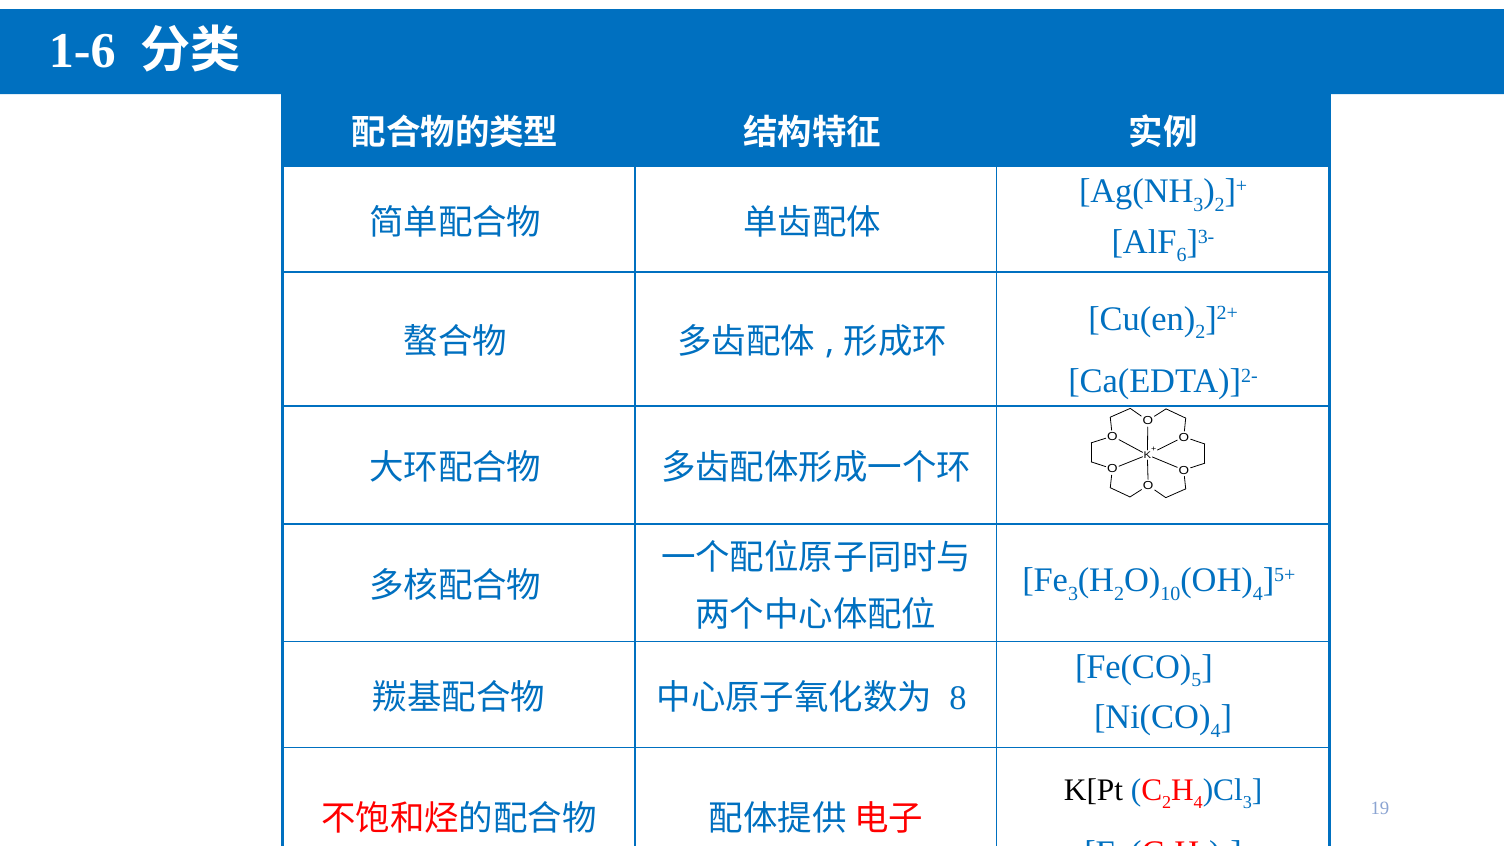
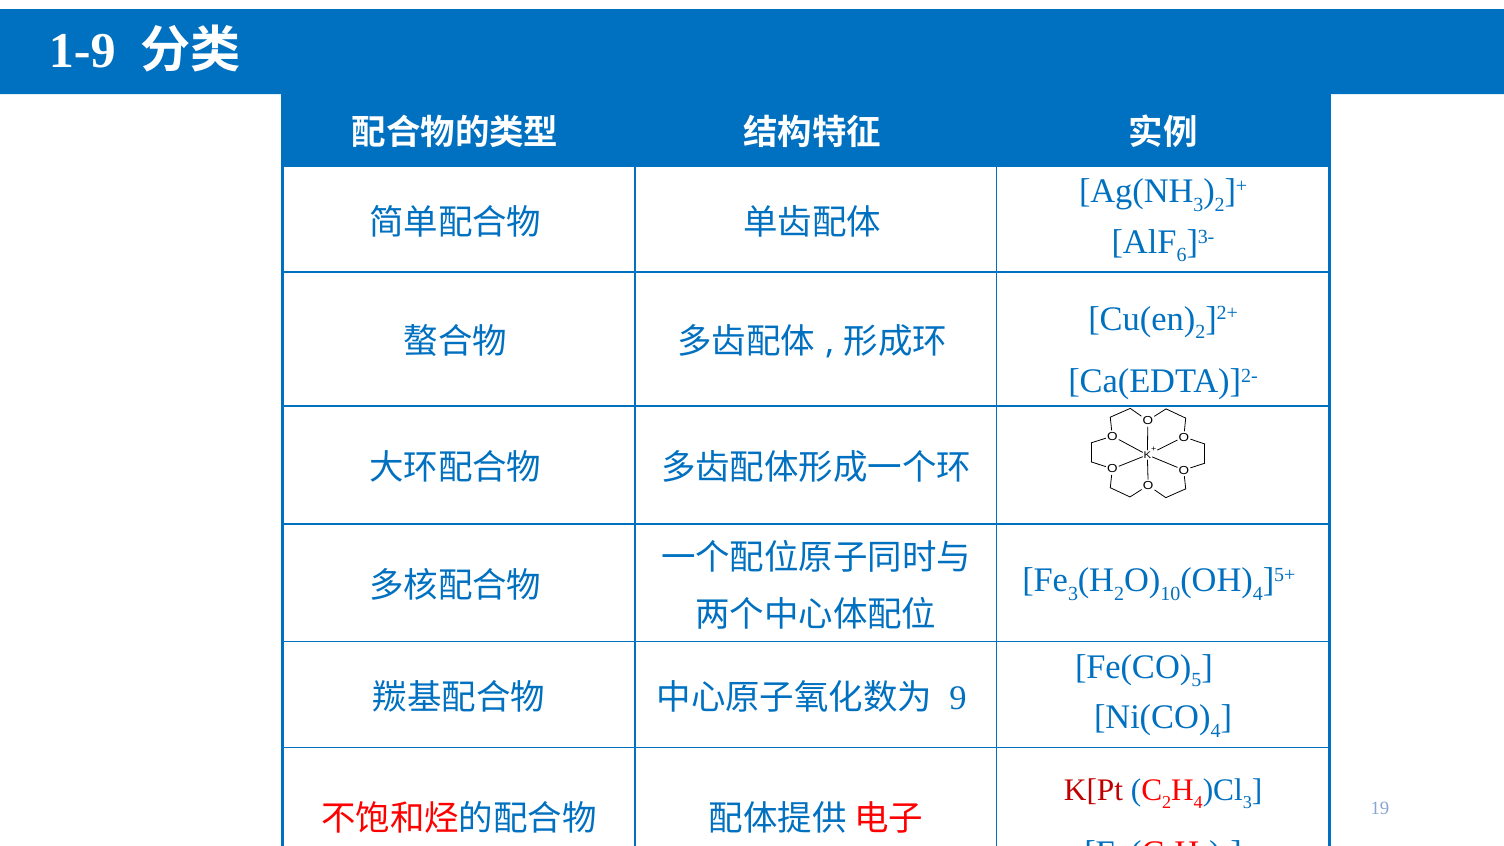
1-6: 1-6 -> 1-9
8: 8 -> 9
K[Pt colour: black -> red
